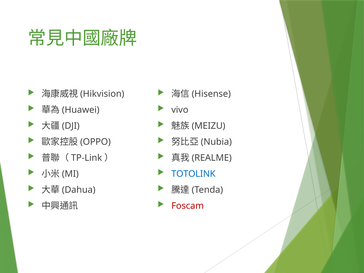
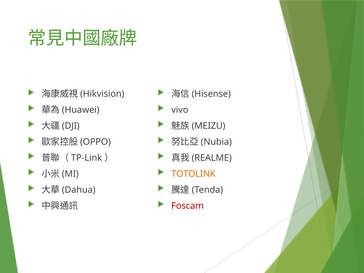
TOTOLINK colour: blue -> orange
